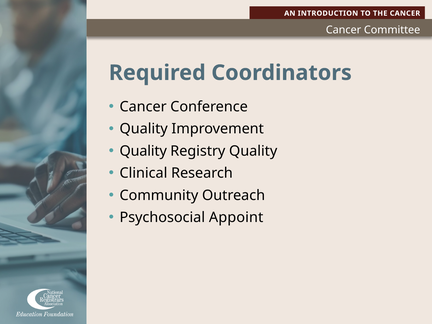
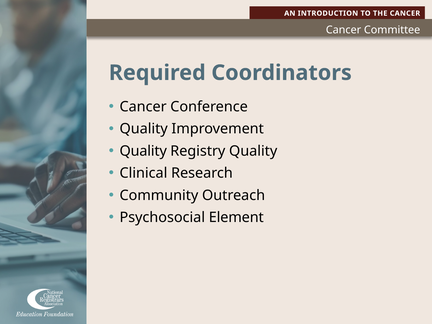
Appoint: Appoint -> Element
